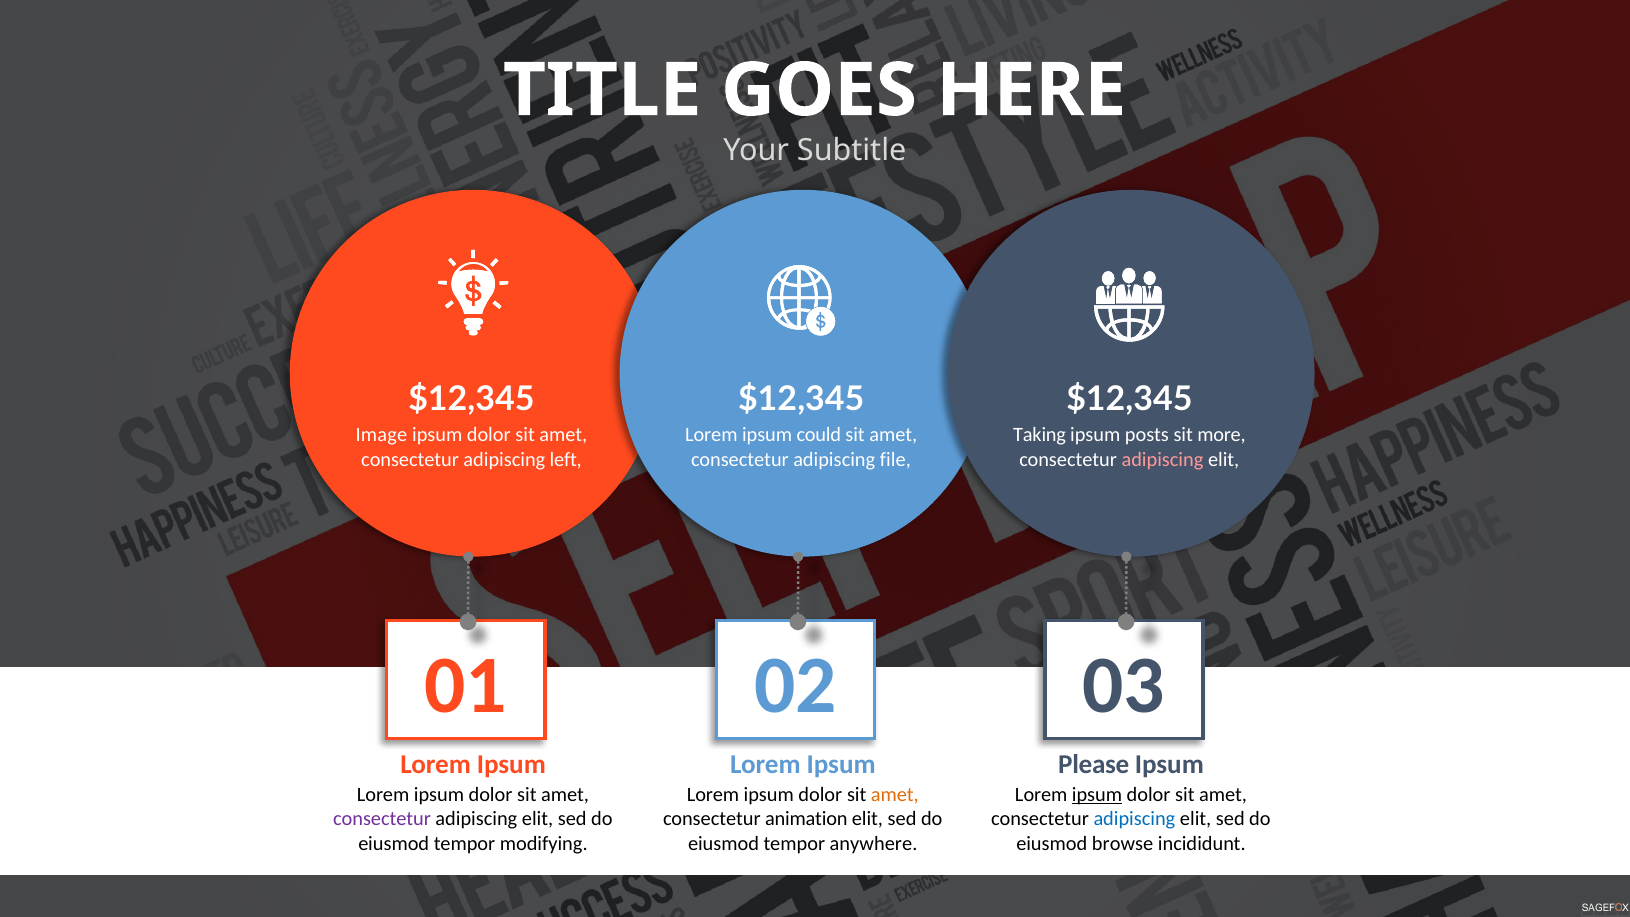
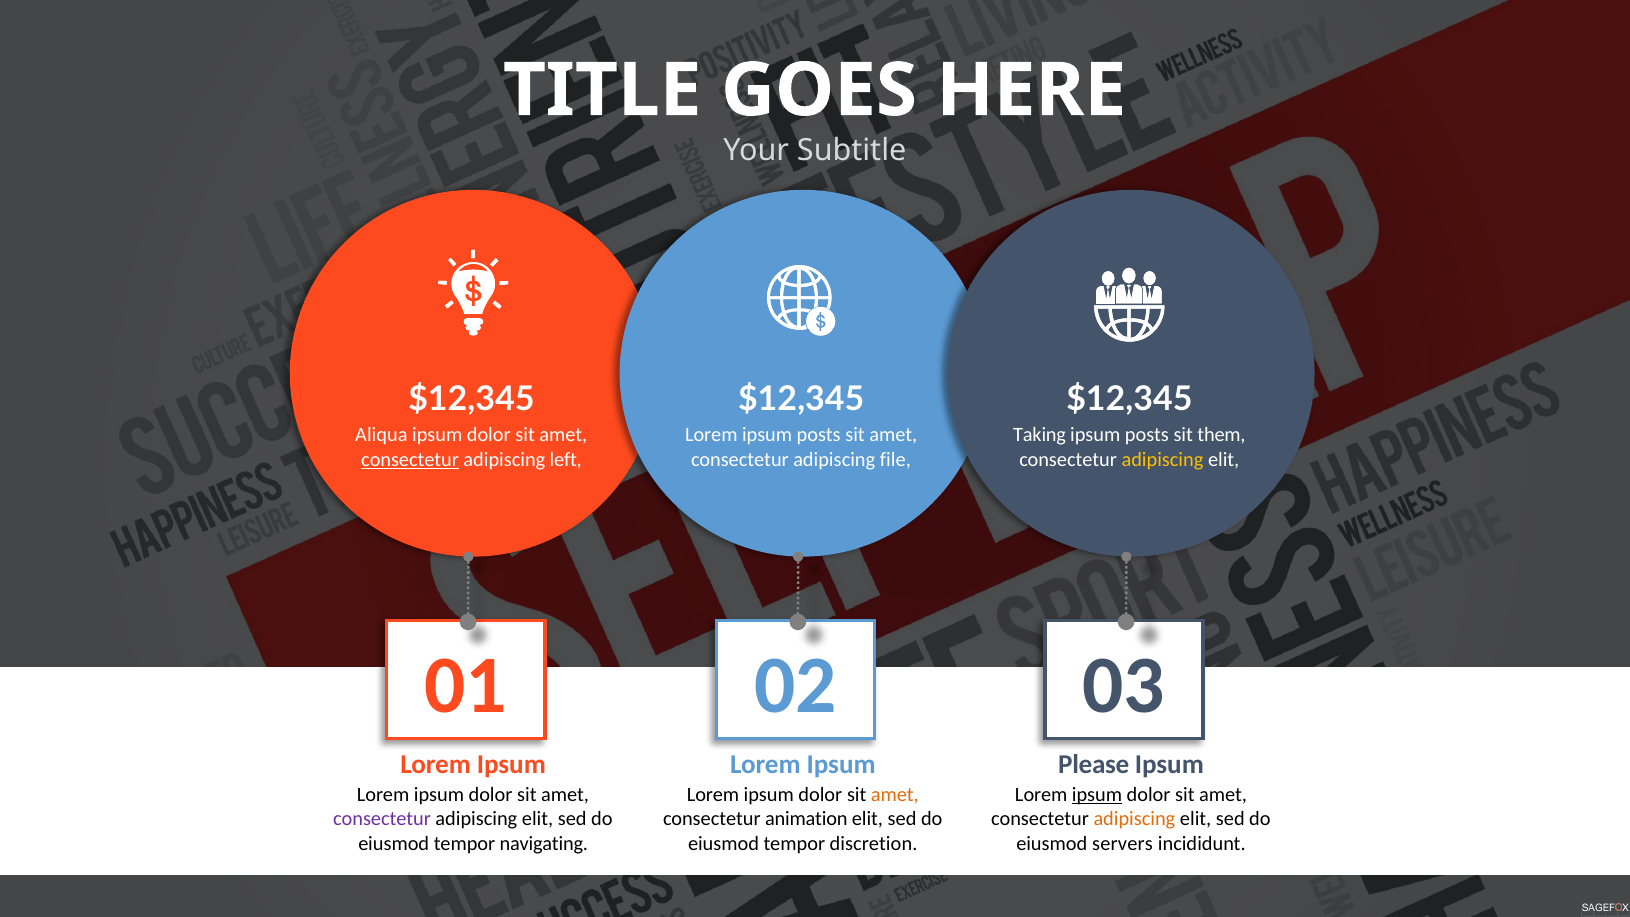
Image: Image -> Aliqua
Lorem ipsum could: could -> posts
more: more -> them
consectetur at (410, 460) underline: none -> present
adipiscing at (1162, 460) colour: pink -> yellow
adipiscing at (1134, 819) colour: blue -> orange
modifying: modifying -> navigating
anywhere: anywhere -> discretion
browse: browse -> servers
